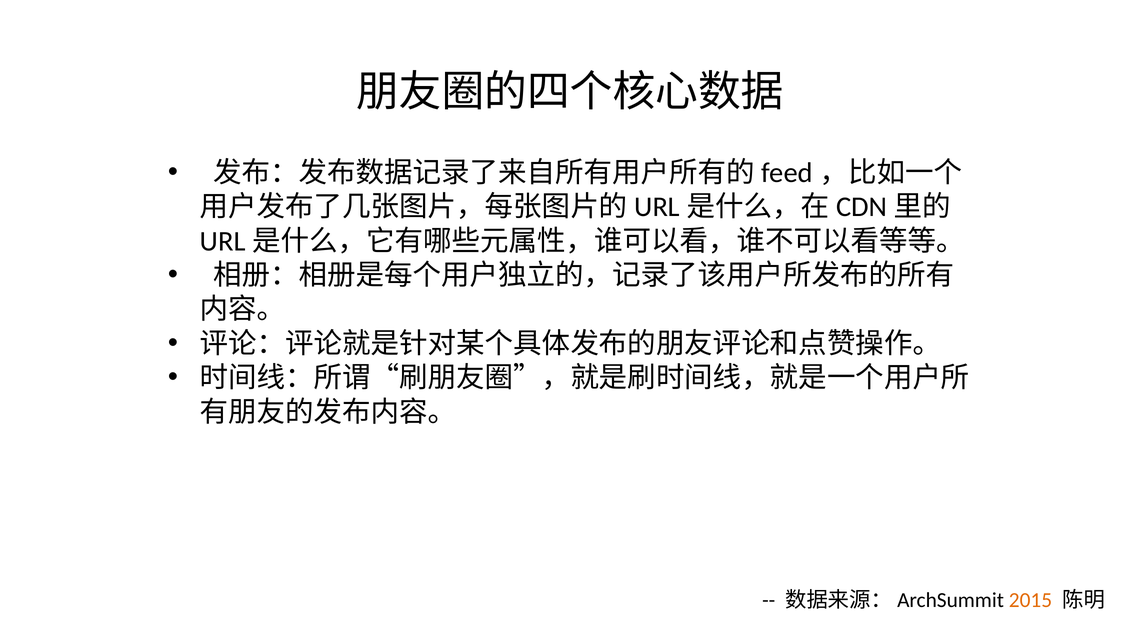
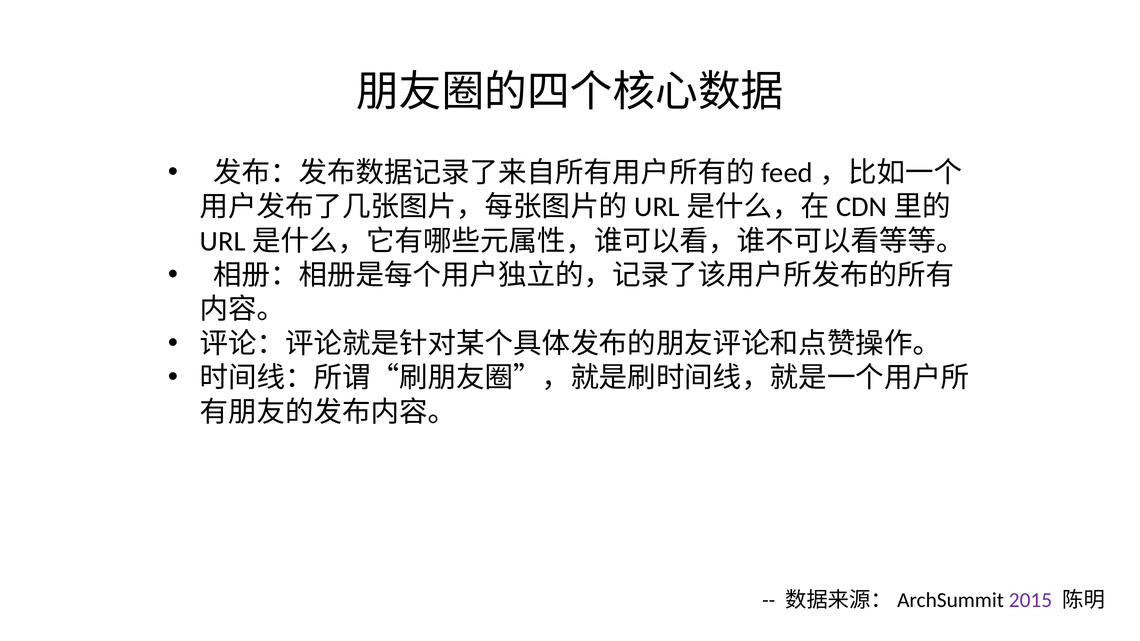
2015 colour: orange -> purple
